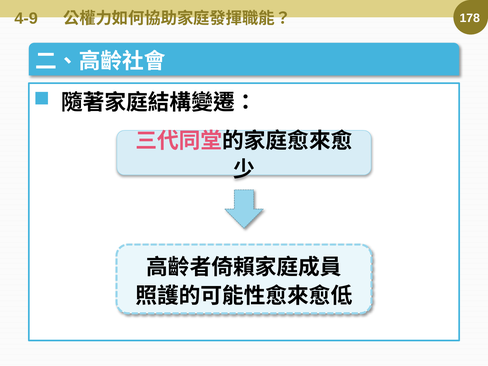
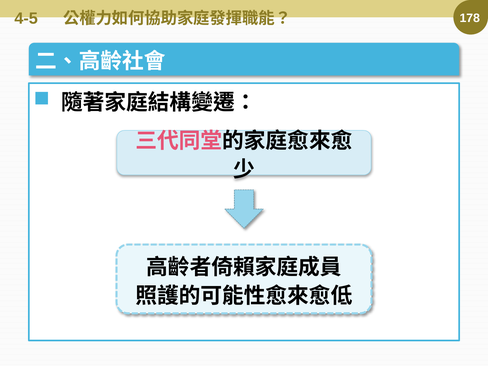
4-9: 4-9 -> 4-5
